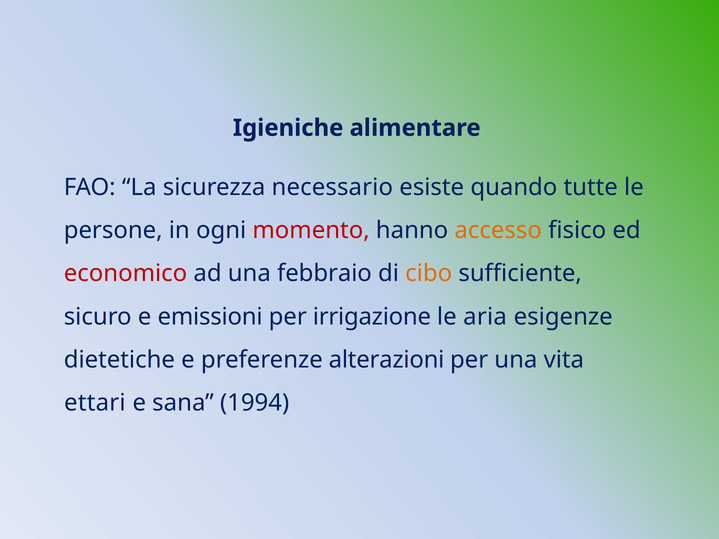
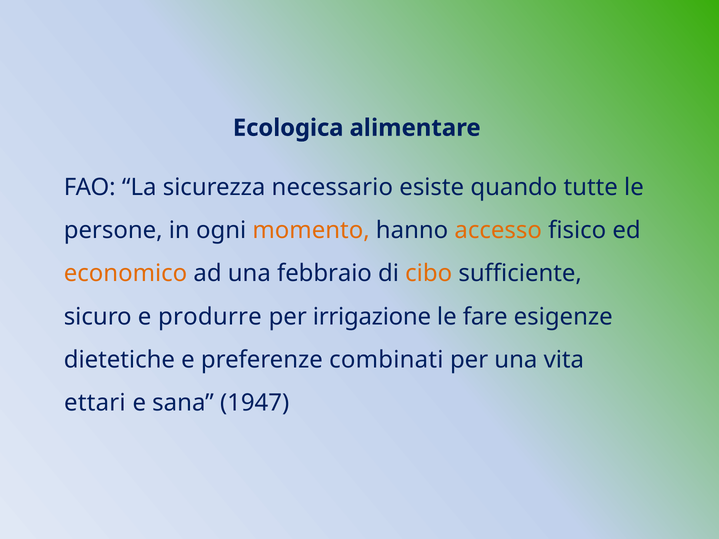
Igieniche: Igieniche -> Ecologica
momento colour: red -> orange
economico colour: red -> orange
emissioni: emissioni -> produrre
aria: aria -> fare
alterazioni: alterazioni -> combinati
1994: 1994 -> 1947
